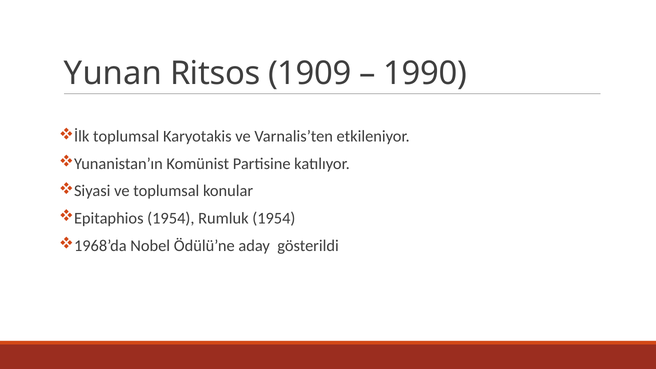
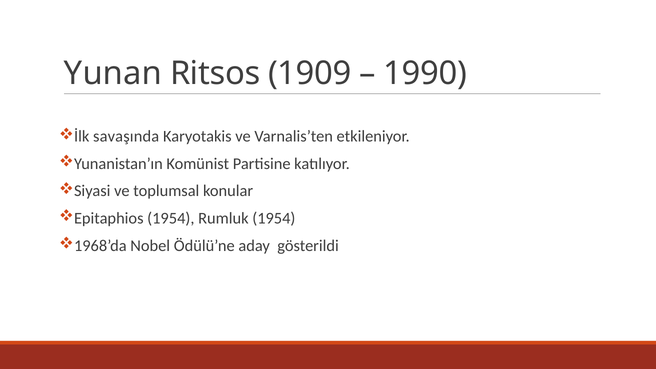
İlk toplumsal: toplumsal -> savaşında
